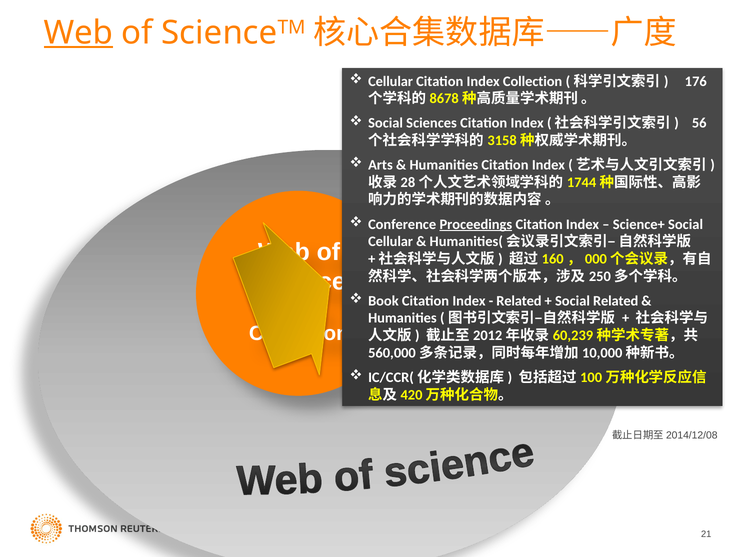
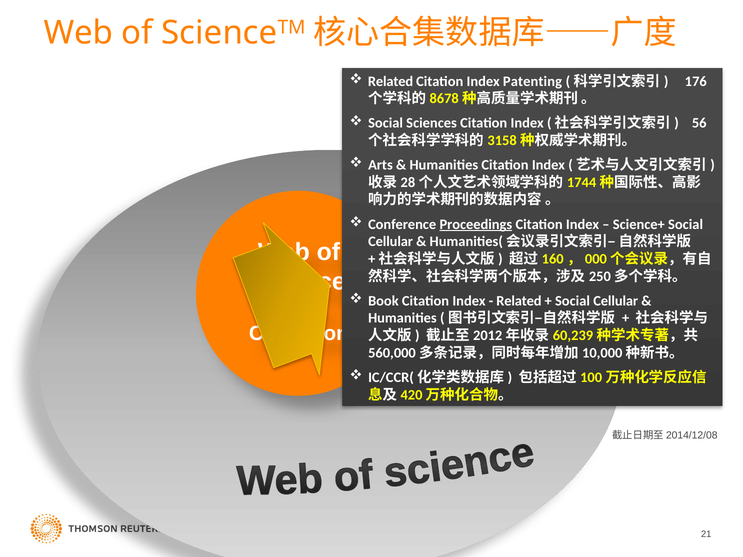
Web at (78, 33) underline: present -> none
Cellular at (391, 81): Cellular -> Related
Index Collection: Collection -> Patenting
Related at (616, 301): Related -> Cellular
